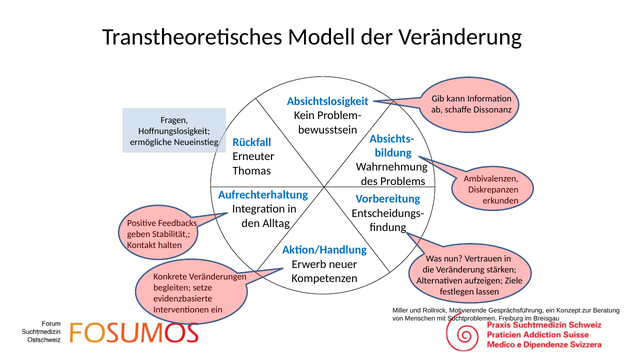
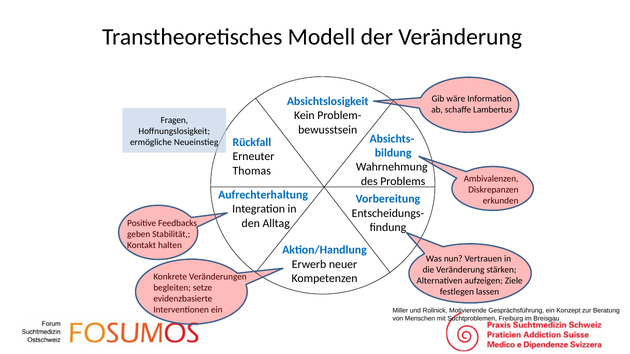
kann: kann -> wäre
Dissonanz: Dissonanz -> Lambertus
